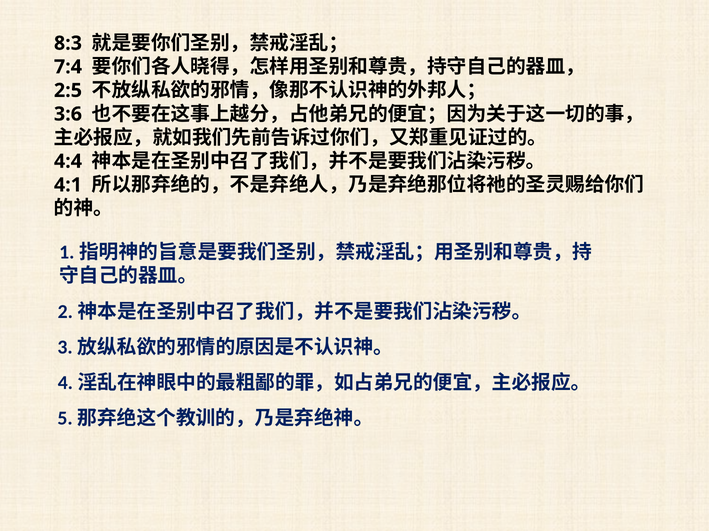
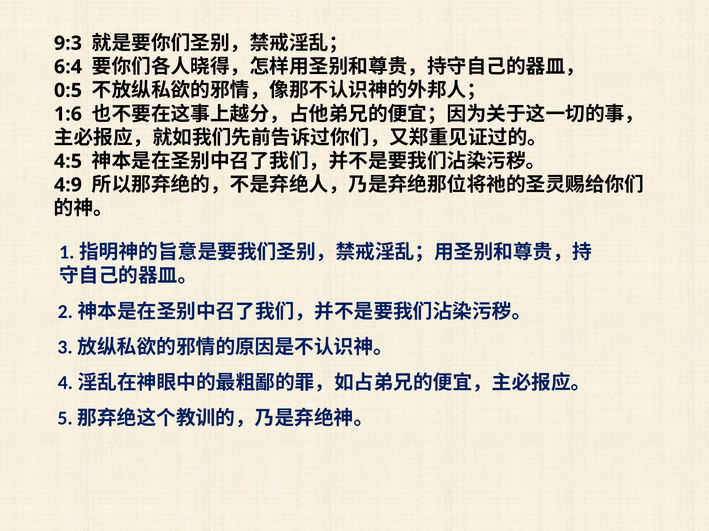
8:3: 8:3 -> 9:3
7:4: 7:4 -> 6:4
2:5: 2:5 -> 0:5
3:6: 3:6 -> 1:6
4:4: 4:4 -> 4:5
4:1: 4:1 -> 4:9
